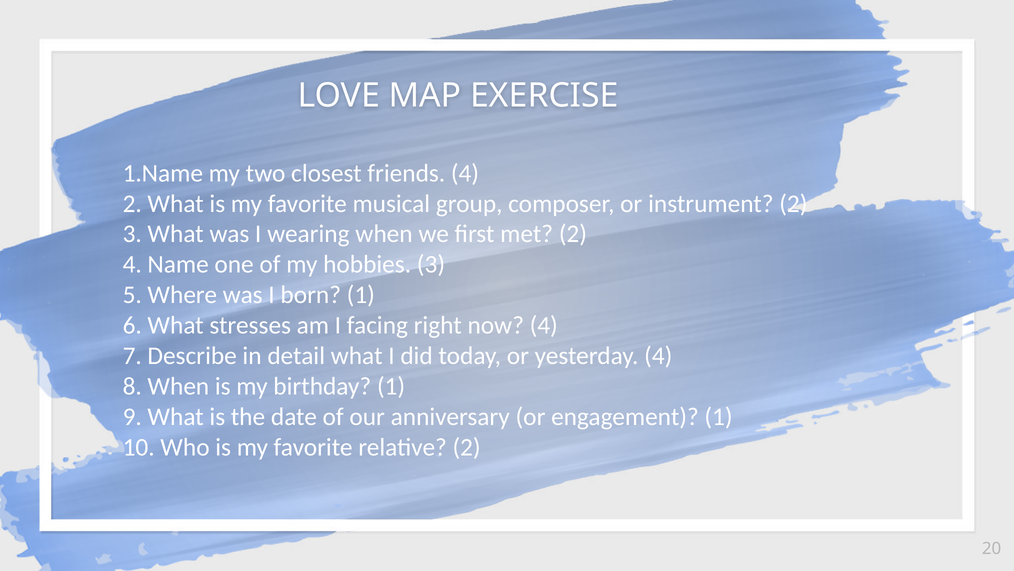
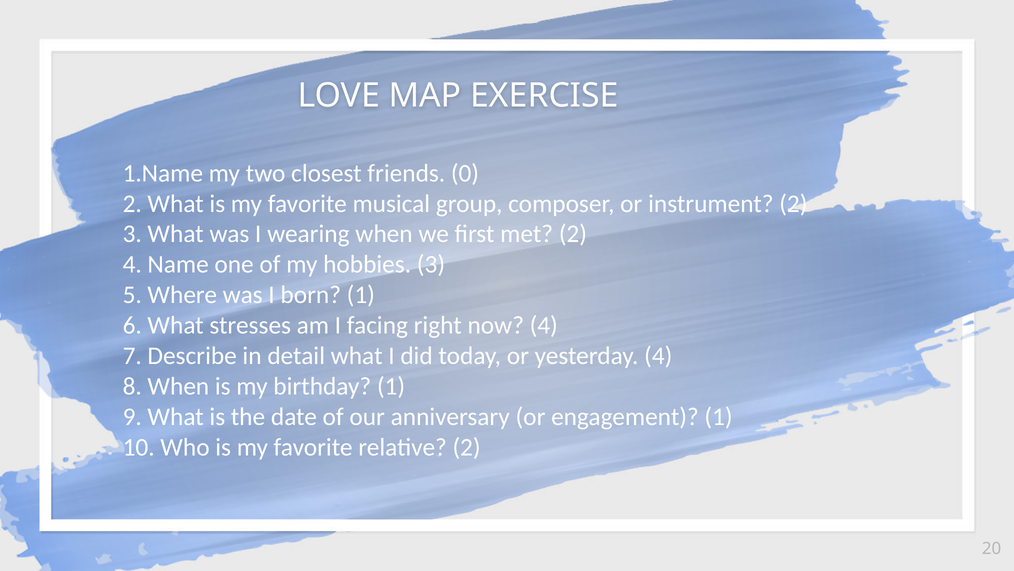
friends 4: 4 -> 0
